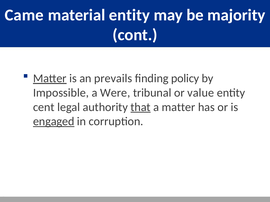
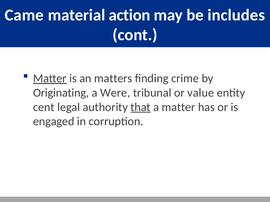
material entity: entity -> action
majority: majority -> includes
prevails: prevails -> matters
policy: policy -> crime
Impossible: Impossible -> Originating
engaged underline: present -> none
